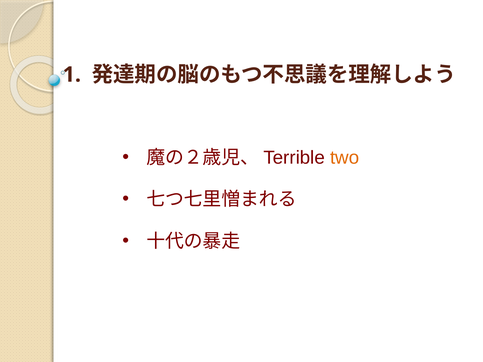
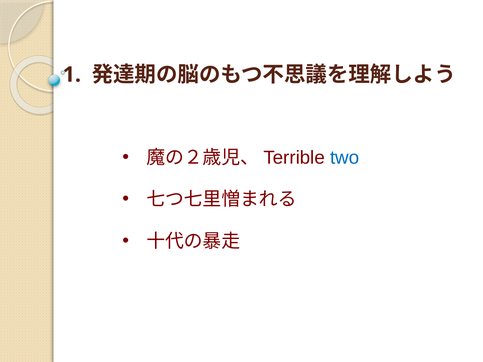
two colour: orange -> blue
